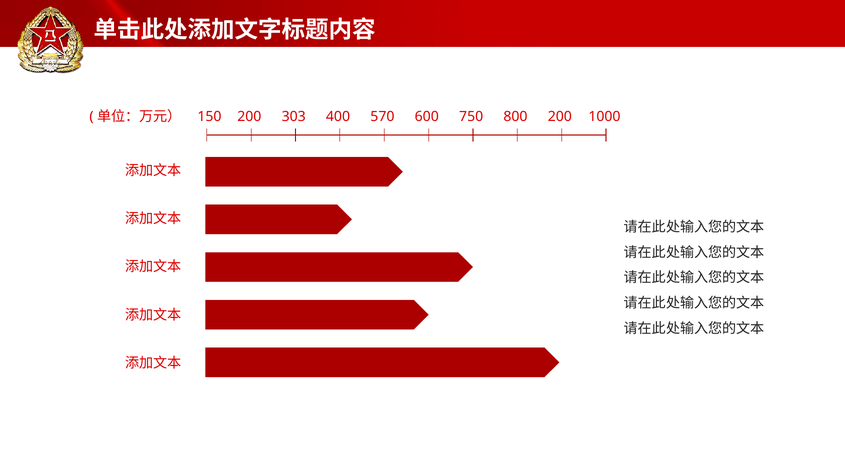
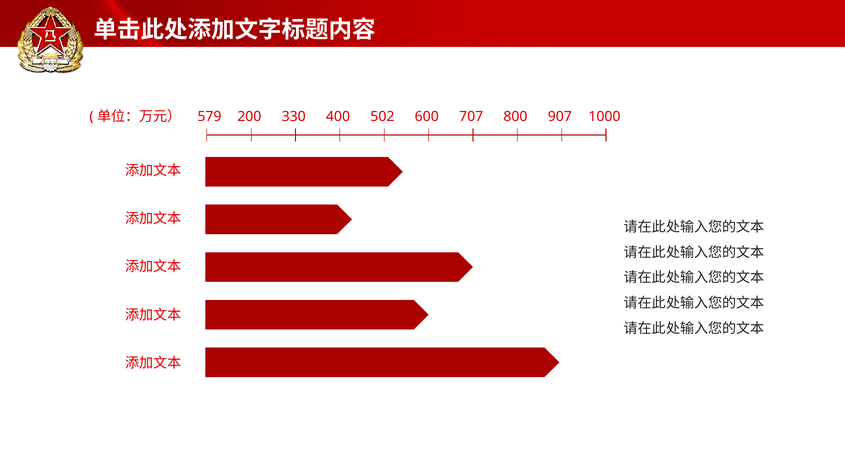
150: 150 -> 579
303: 303 -> 330
570: 570 -> 502
750: 750 -> 707
800 200: 200 -> 907
